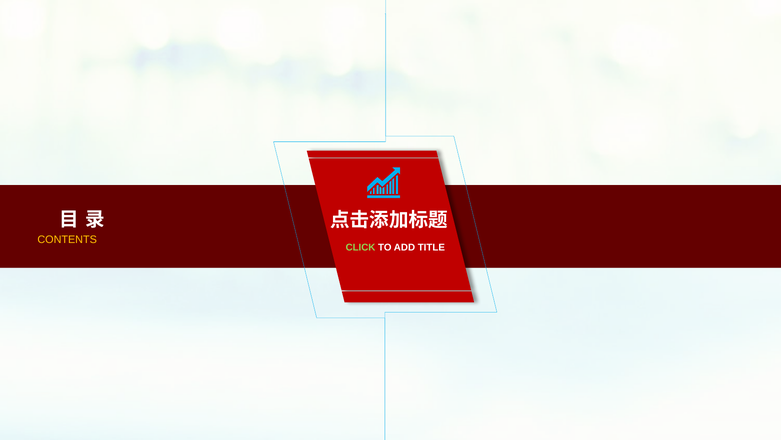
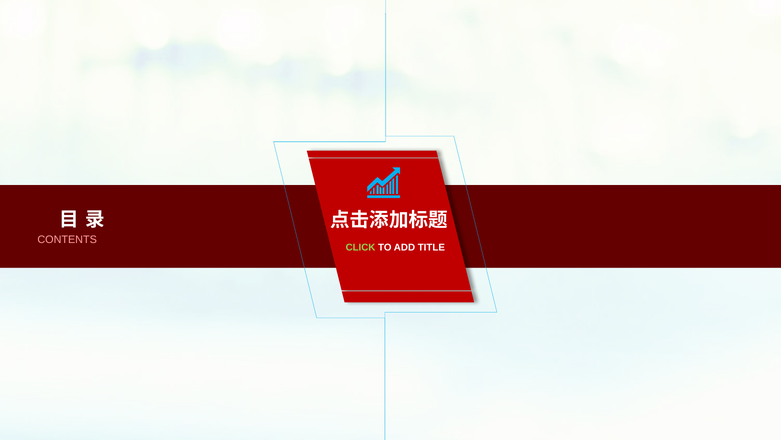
CONTENTS colour: yellow -> pink
